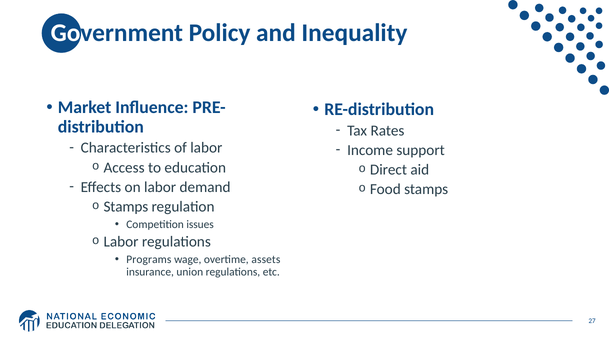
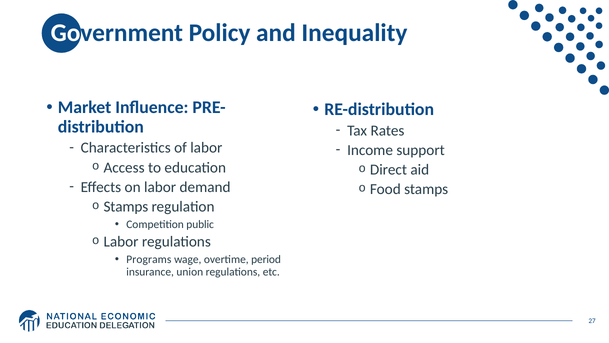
issues: issues -> public
assets: assets -> period
